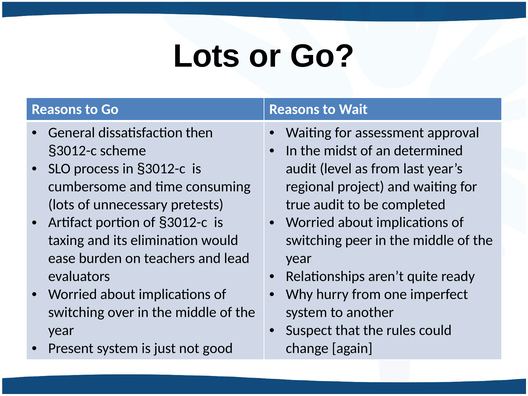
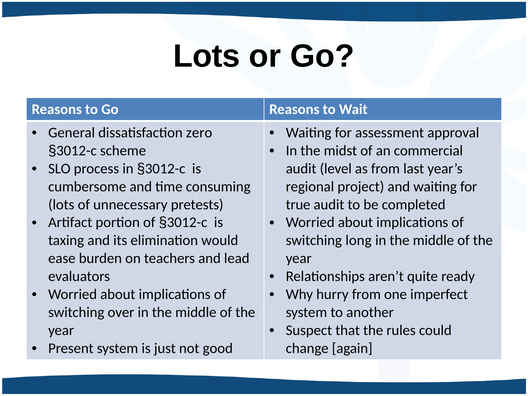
then: then -> zero
determined: determined -> commercial
peer: peer -> long
